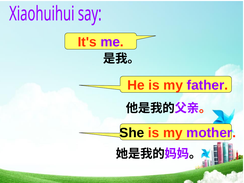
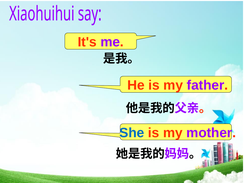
She colour: black -> blue
